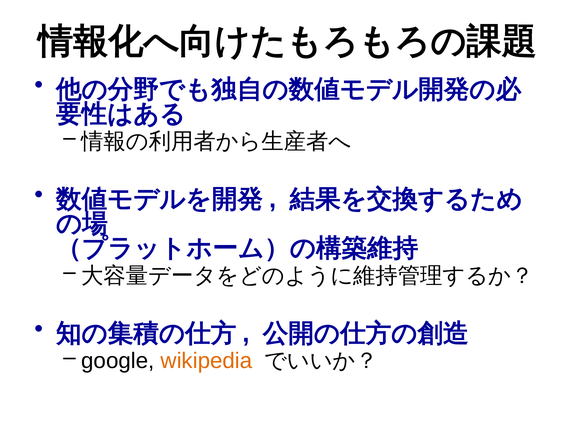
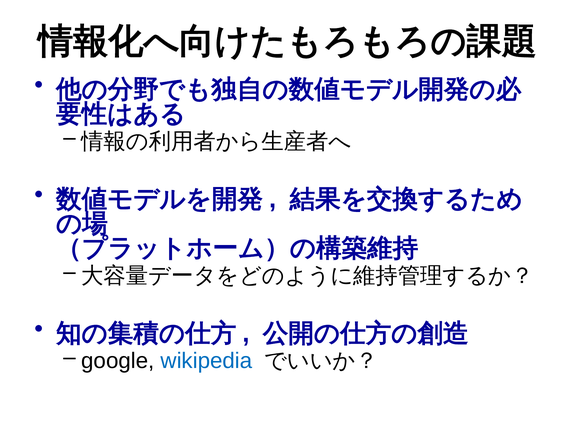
wikipedia colour: orange -> blue
